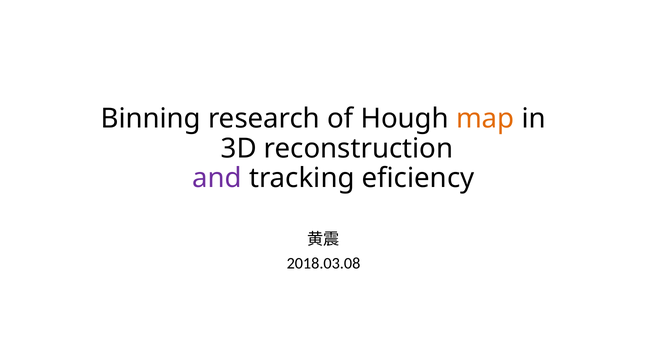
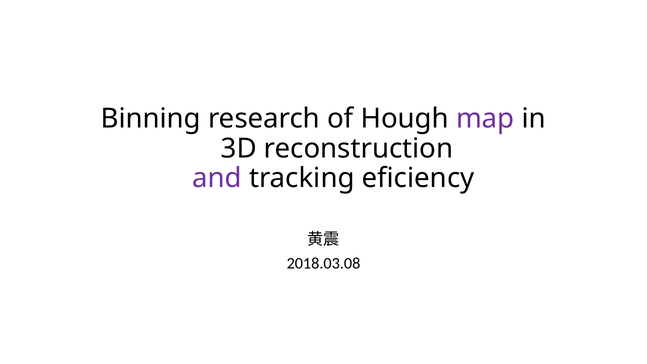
map colour: orange -> purple
